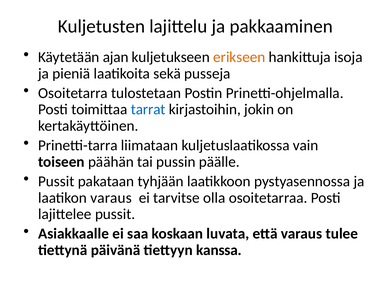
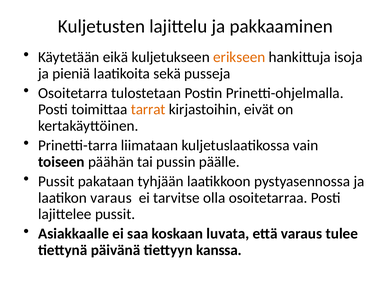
ajan: ajan -> eikä
tarrat colour: blue -> orange
jokin: jokin -> eivät
